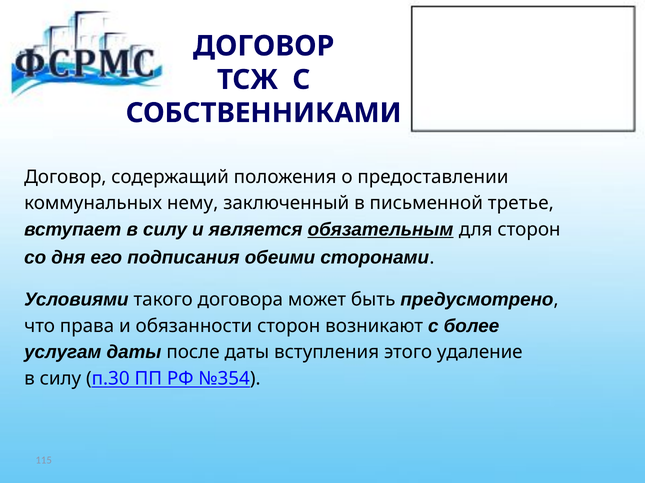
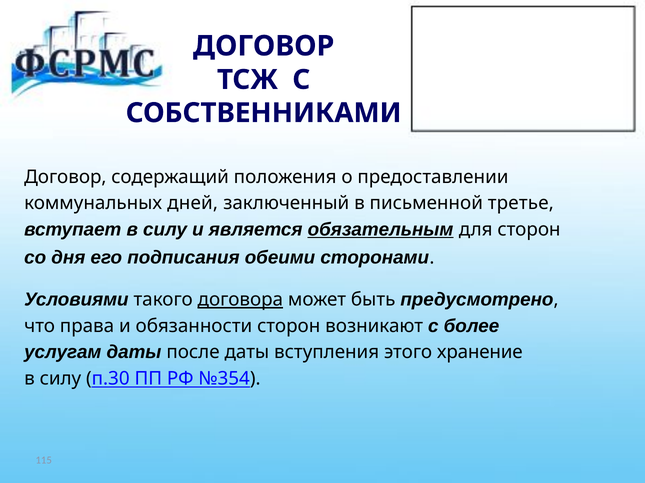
нему: нему -> дней
договора underline: none -> present
удаление: удаление -> хранение
